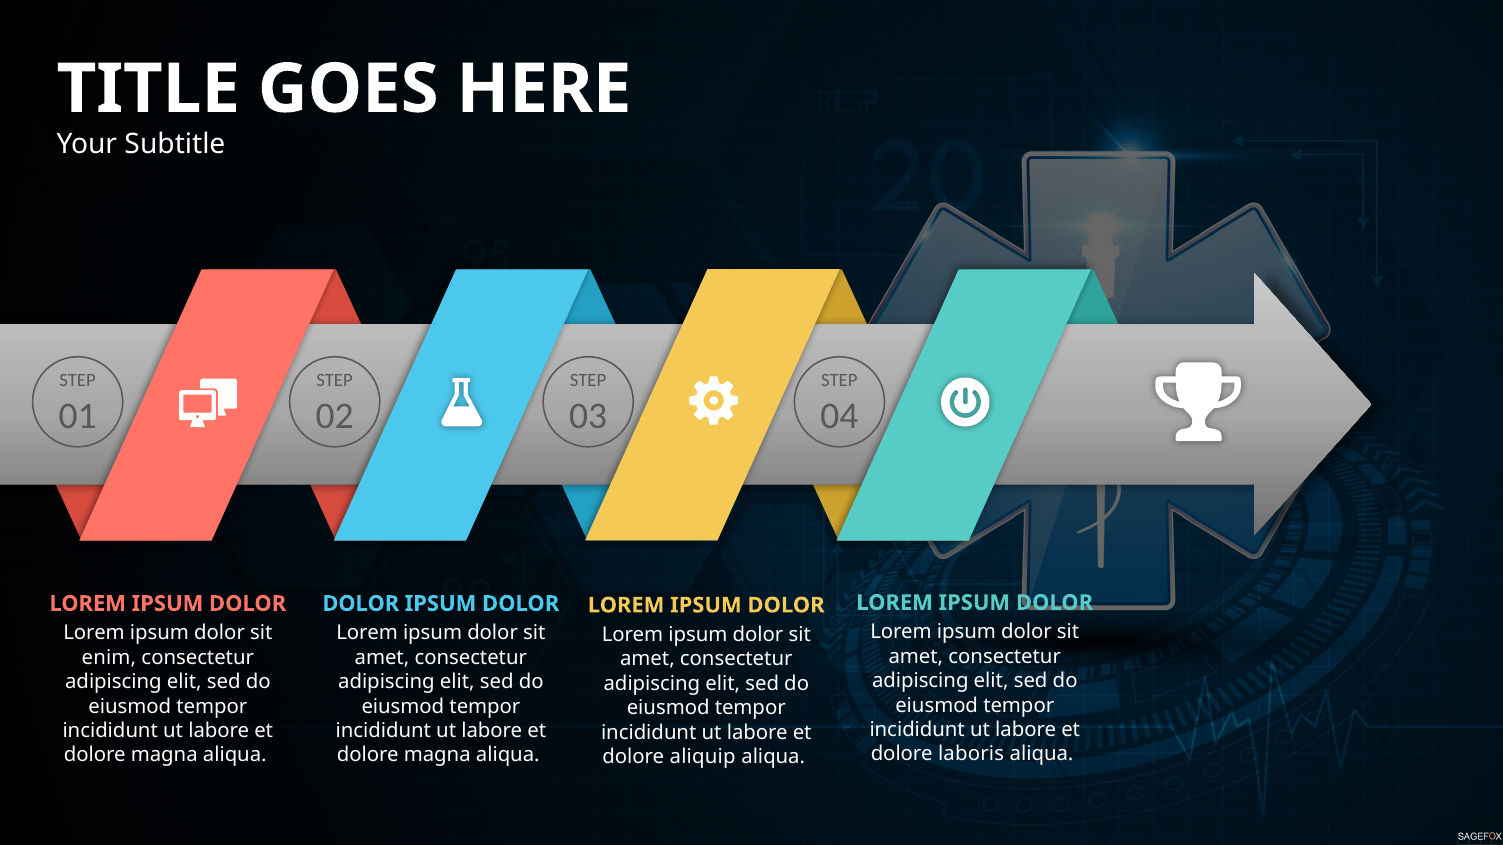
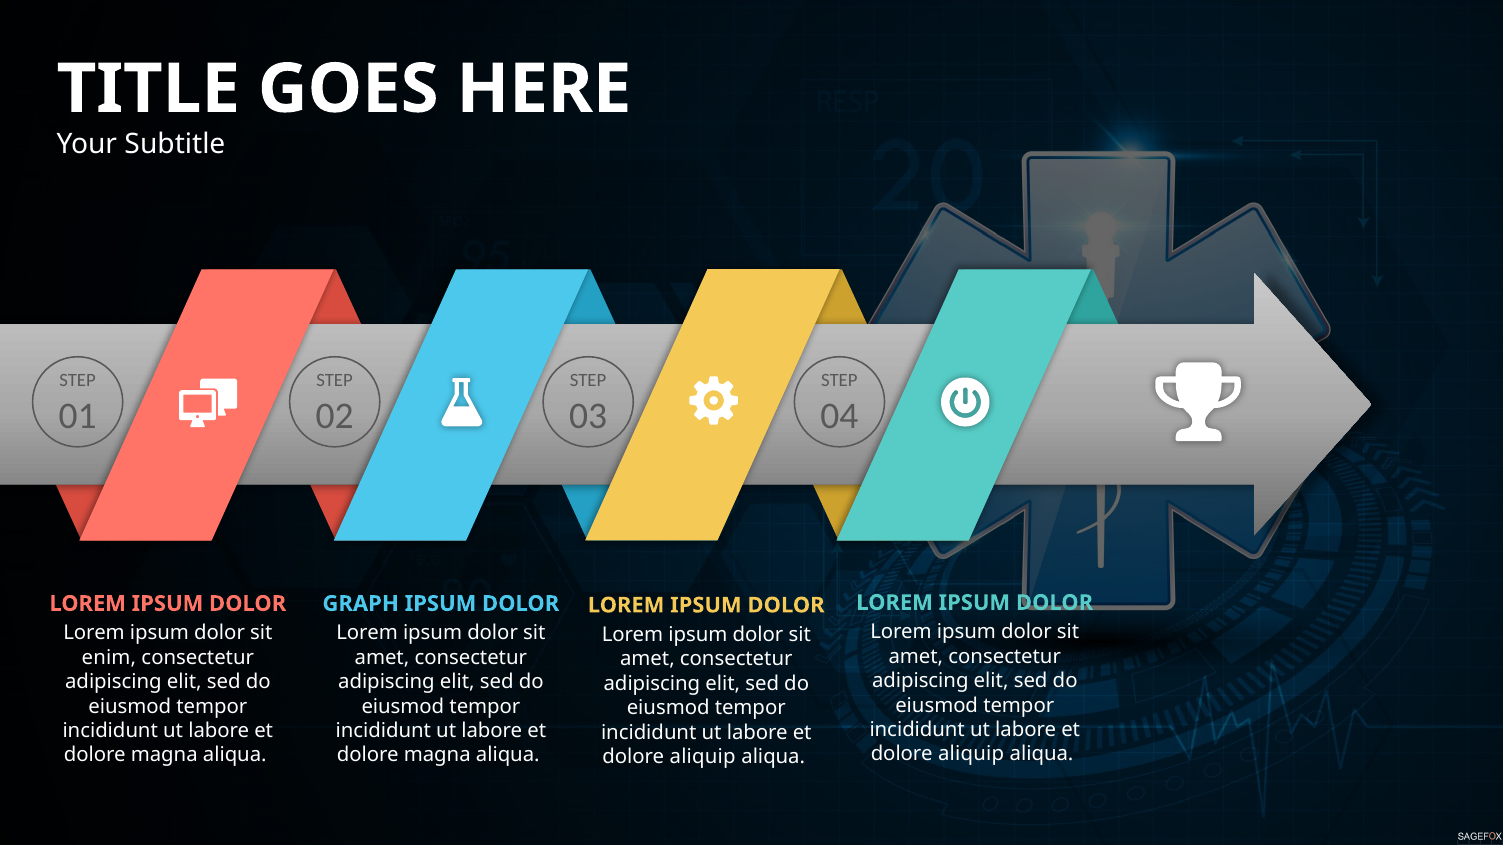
DOLOR at (361, 604): DOLOR -> GRAPH
laboris at (971, 755): laboris -> aliquip
